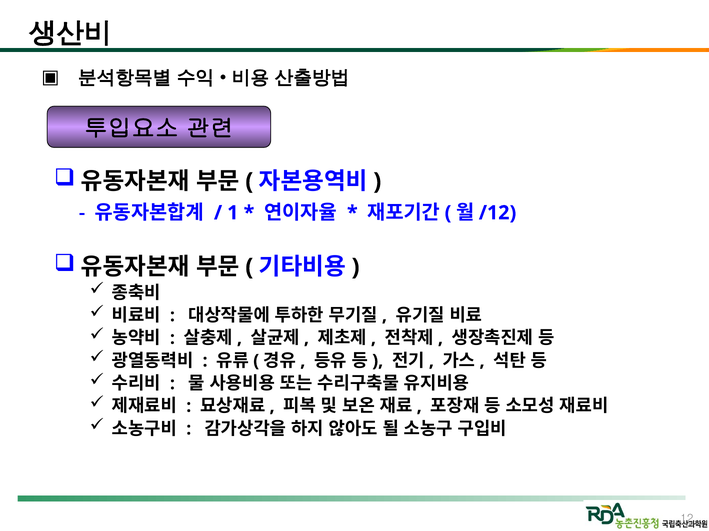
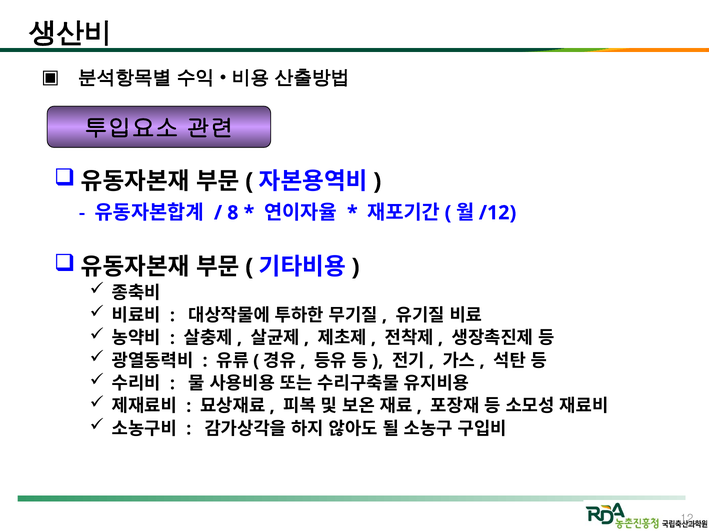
1: 1 -> 8
